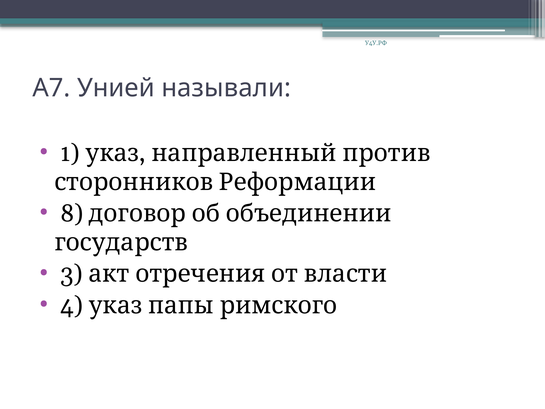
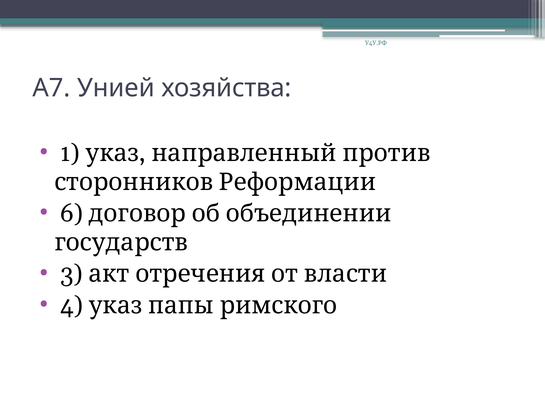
называли: называли -> хозяйства
8: 8 -> 6
